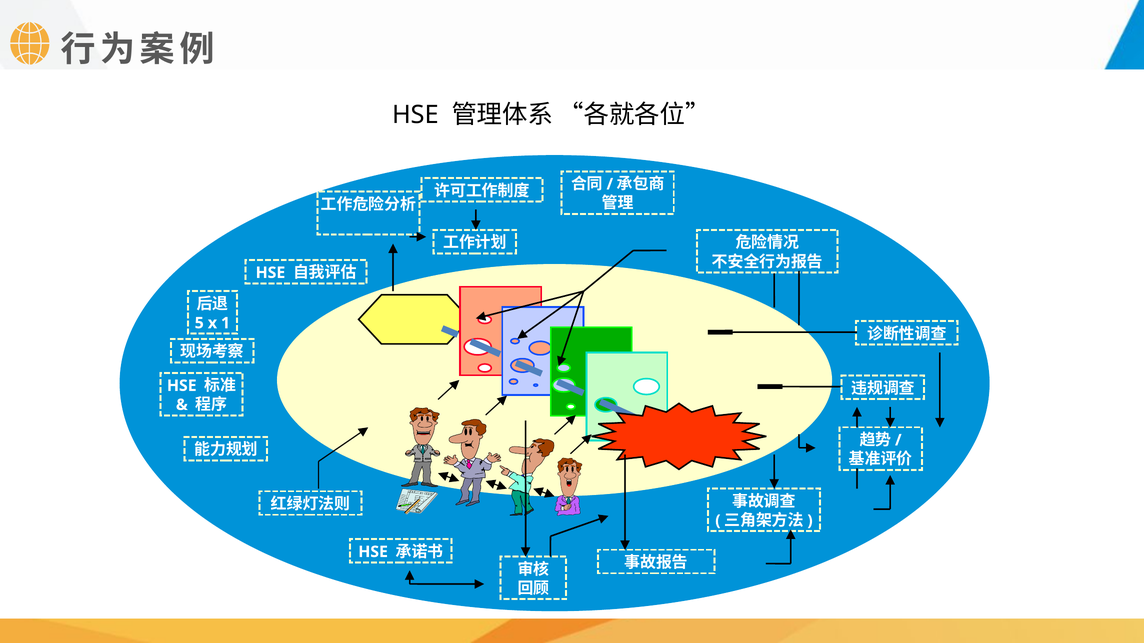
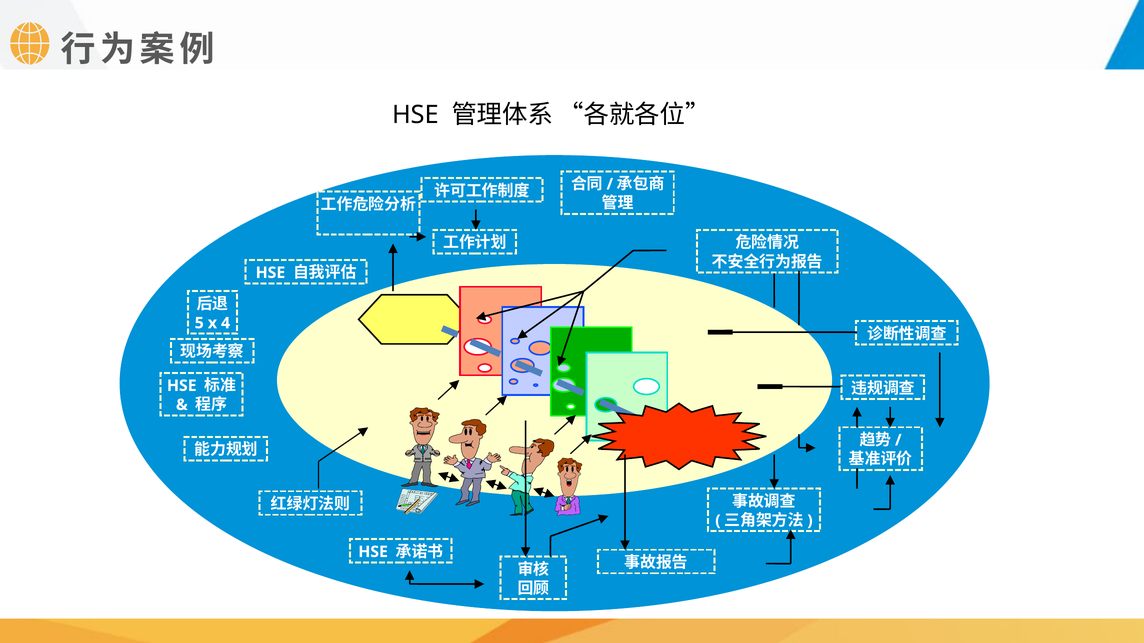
1: 1 -> 4
